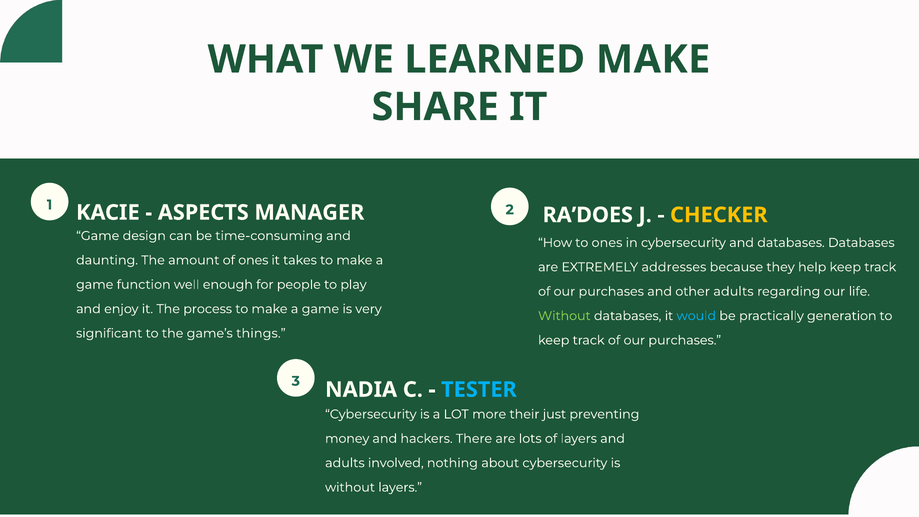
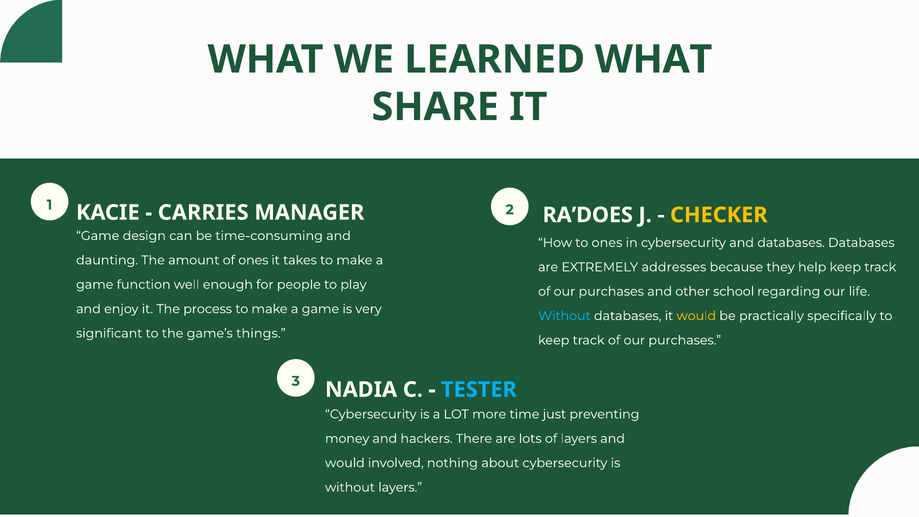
LEARNED MAKE: MAKE -> WHAT
ASPECTS: ASPECTS -> CARRIES
other adults: adults -> school
Without at (564, 316) colour: light green -> light blue
would at (696, 316) colour: light blue -> yellow
generation: generation -> specifically
their: their -> time
adults at (345, 463): adults -> would
